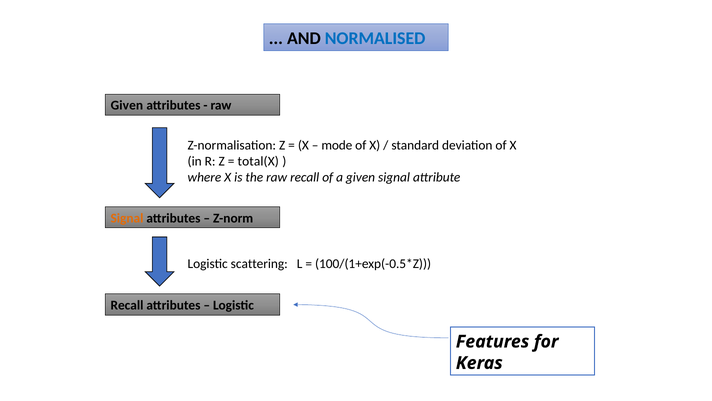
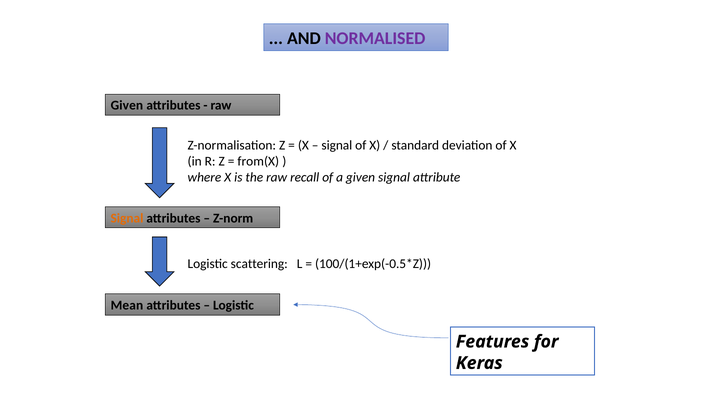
NORMALISED colour: blue -> purple
mode at (337, 145): mode -> signal
total(X: total(X -> from(X
Recall at (127, 305): Recall -> Mean
